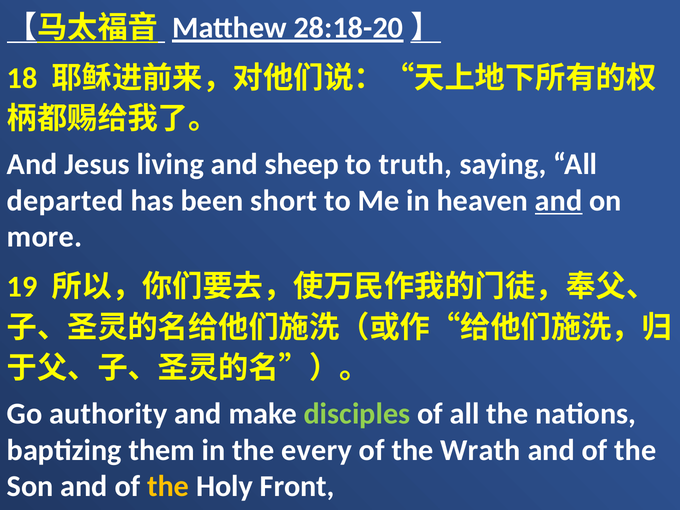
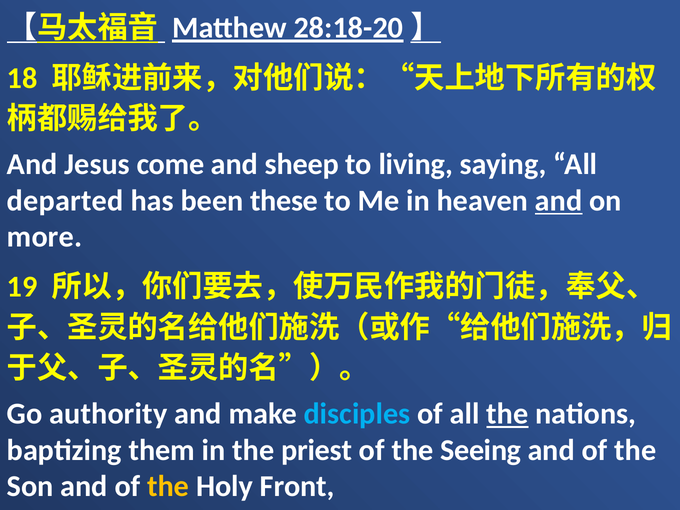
living: living -> come
truth: truth -> living
short: short -> these
disciples colour: light green -> light blue
the at (507, 414) underline: none -> present
every: every -> priest
Wrath: Wrath -> Seeing
